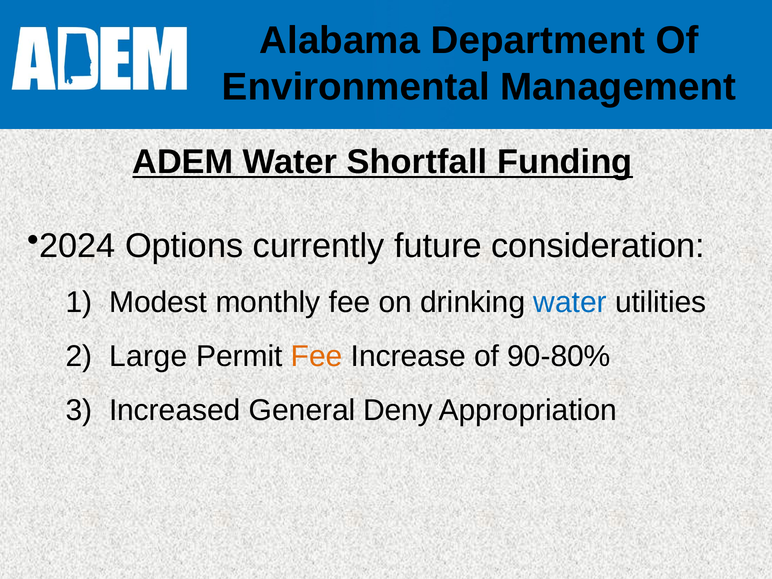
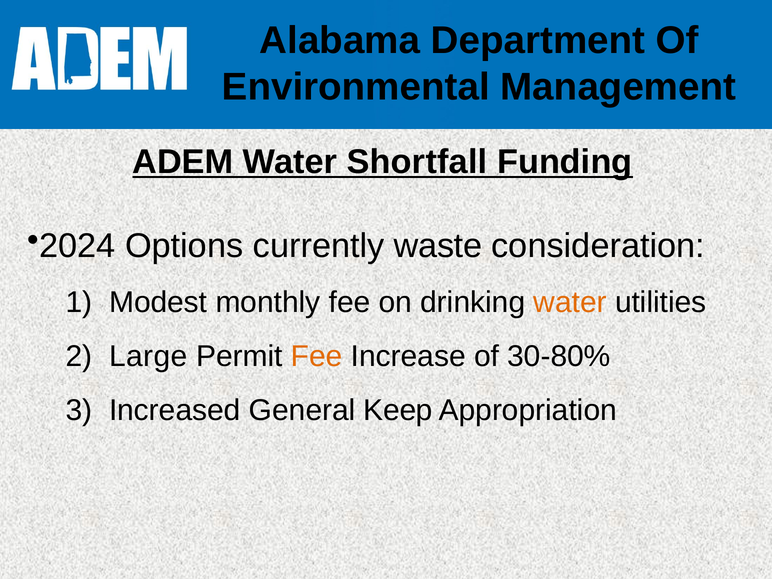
future: future -> waste
water at (570, 302) colour: blue -> orange
90-80%: 90-80% -> 30-80%
Deny: Deny -> Keep
